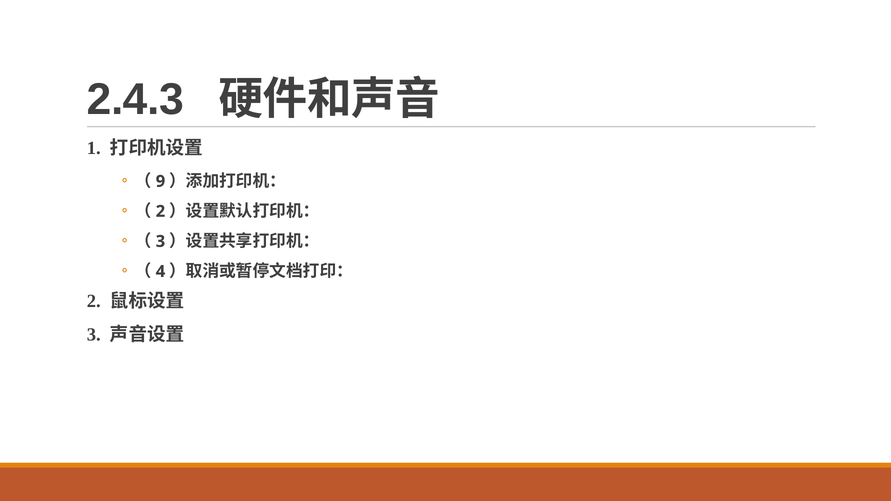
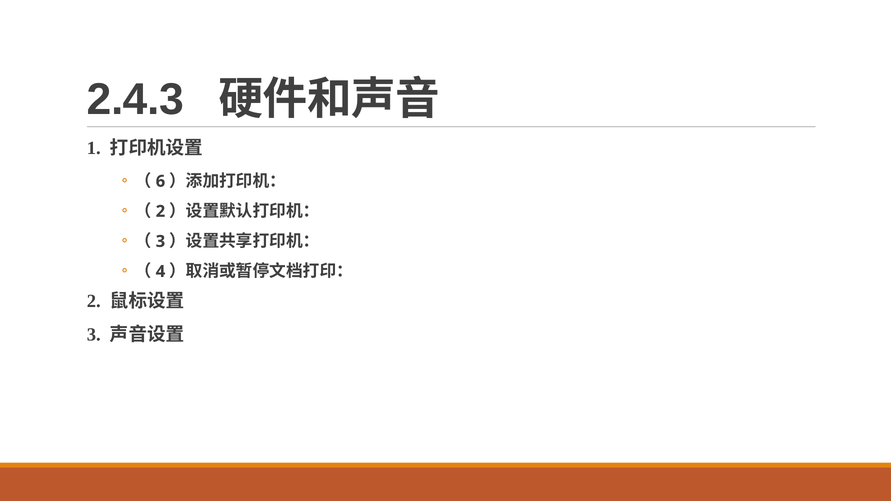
9: 9 -> 6
